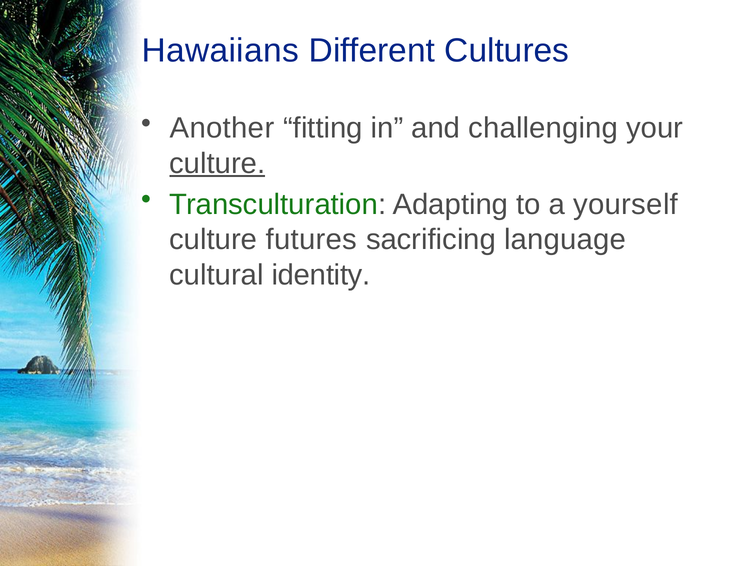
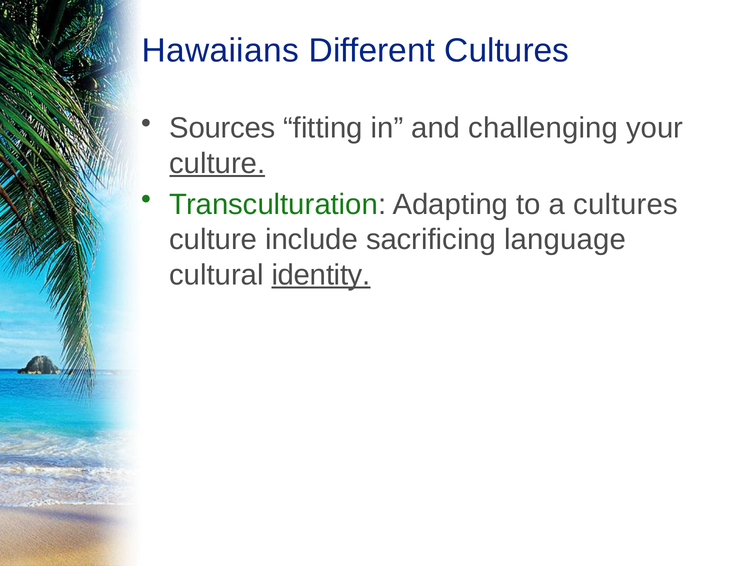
Another: Another -> Sources
a yourself: yourself -> cultures
futures: futures -> include
identity underline: none -> present
